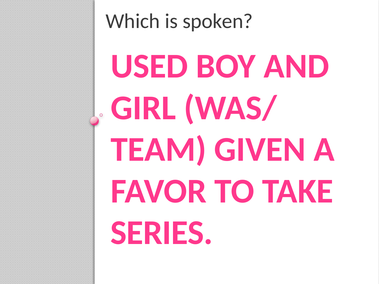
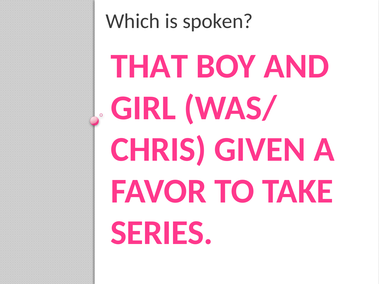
USED: USED -> THAT
TEAM: TEAM -> CHRIS
